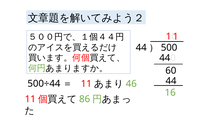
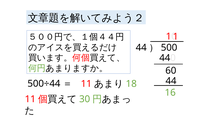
46: 46 -> 18
86: 86 -> 30
